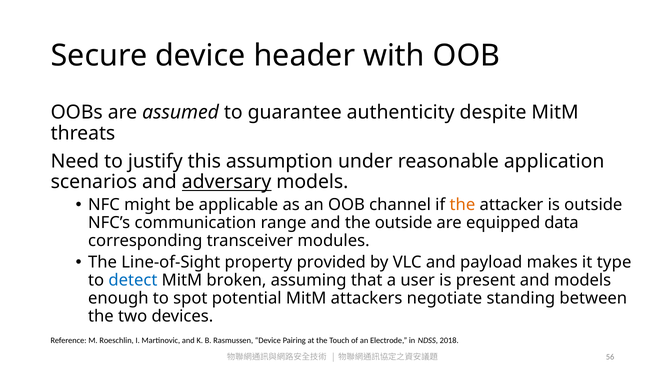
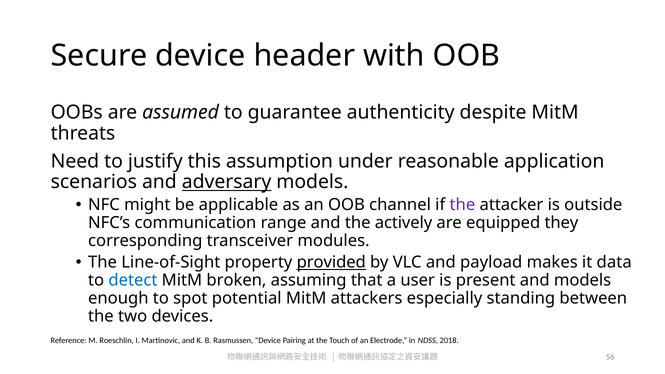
the at (462, 205) colour: orange -> purple
the outside: outside -> actively
data: data -> they
provided underline: none -> present
type: type -> data
negotiate: negotiate -> especially
